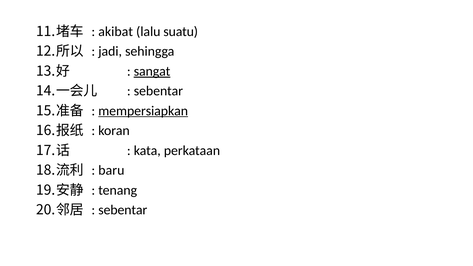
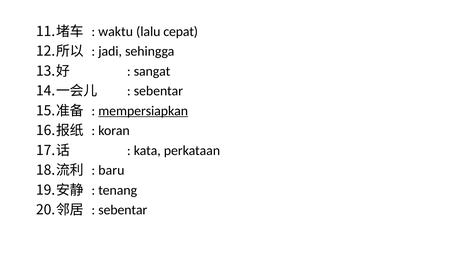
akibat: akibat -> waktu
suatu: suatu -> cepat
sangat underline: present -> none
